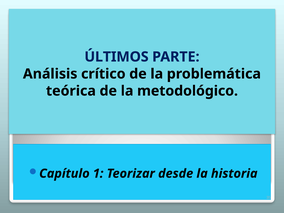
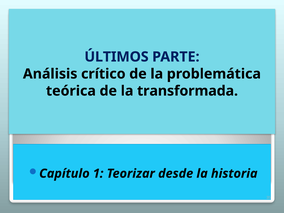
metodológico: metodológico -> transformada
